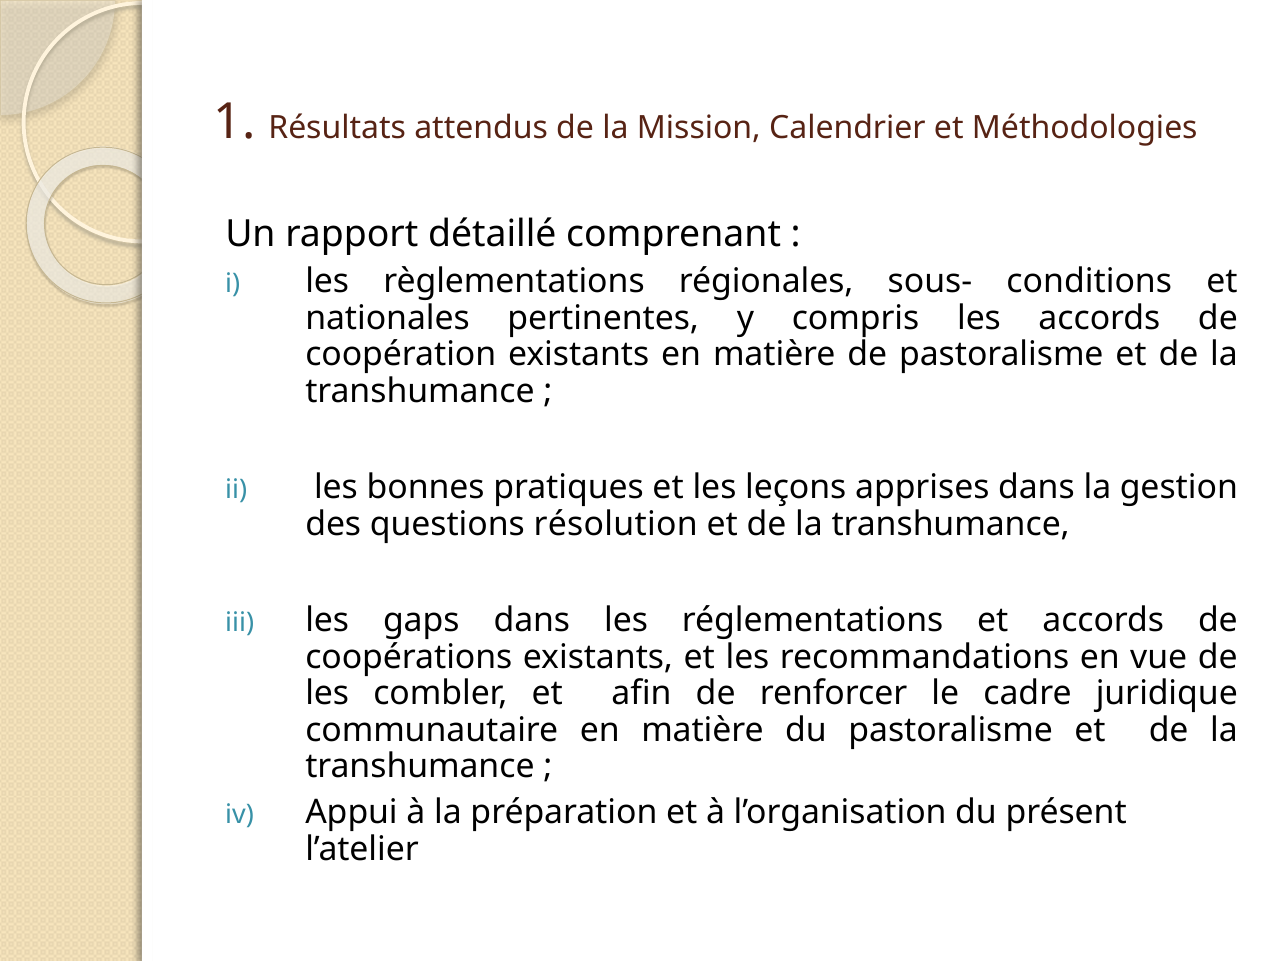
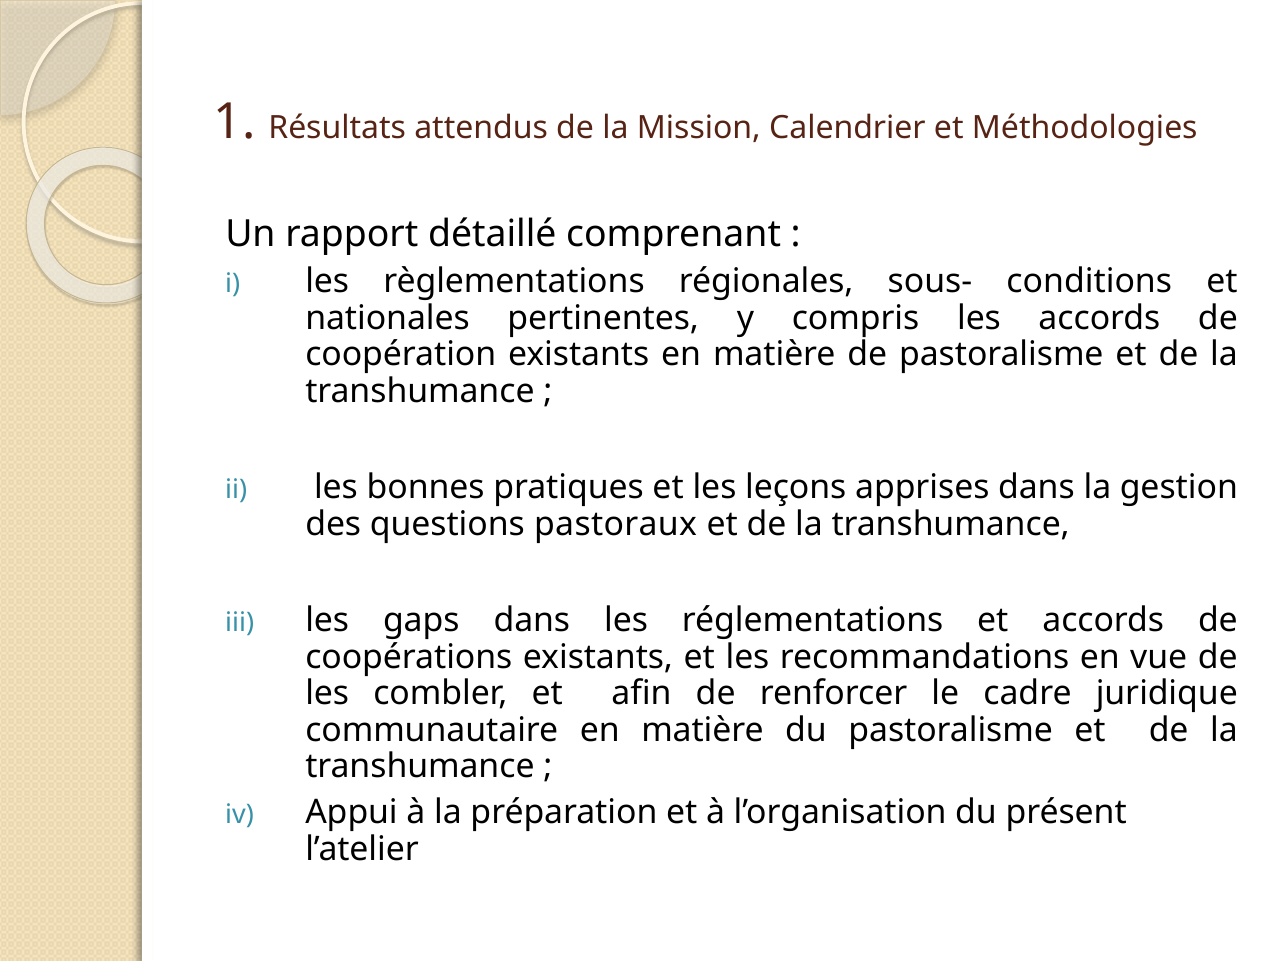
résolution: résolution -> pastoraux
